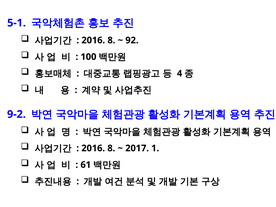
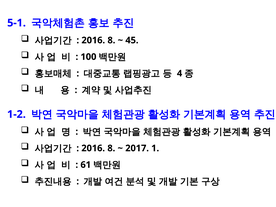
92: 92 -> 45
9-2: 9-2 -> 1-2
